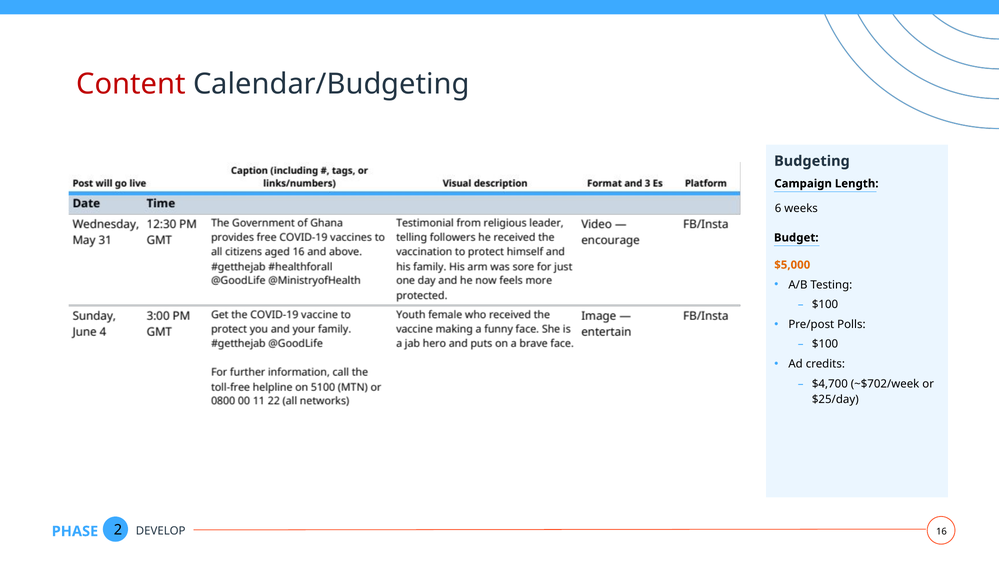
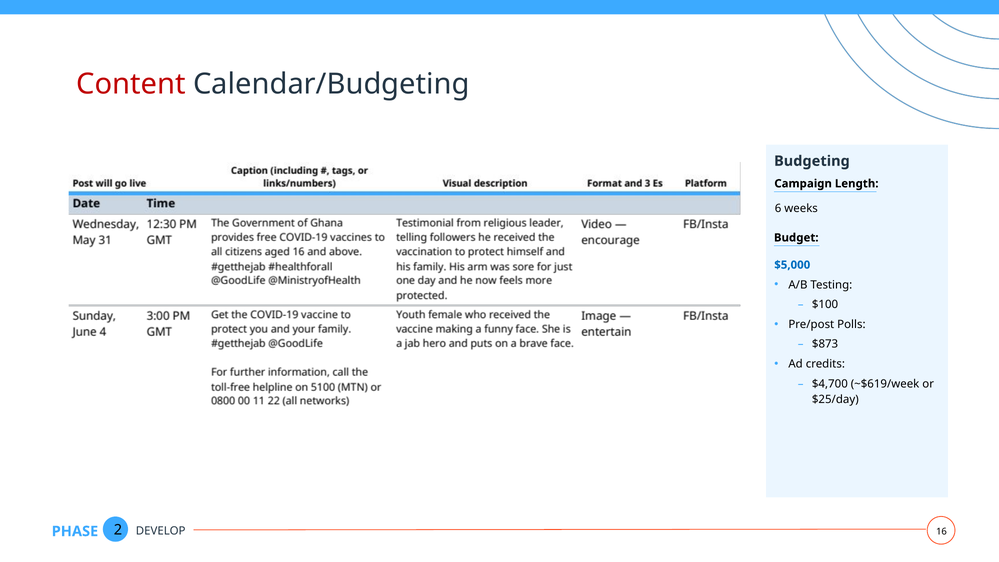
$5,000 colour: orange -> blue
$100 at (825, 344): $100 -> $873
~$702/week: ~$702/week -> ~$619/week
